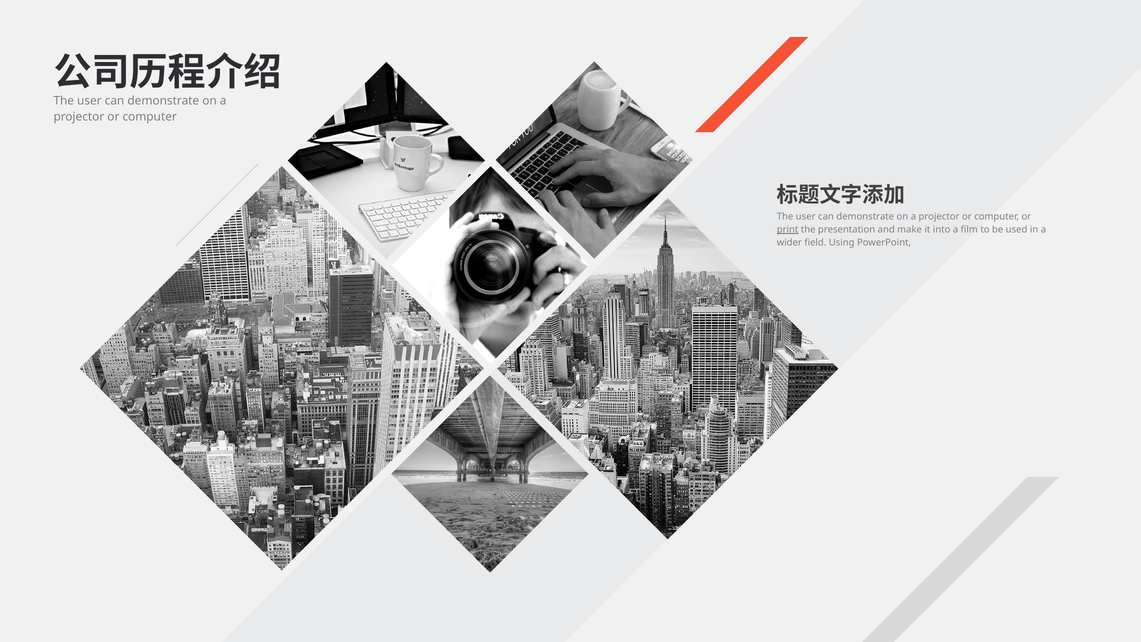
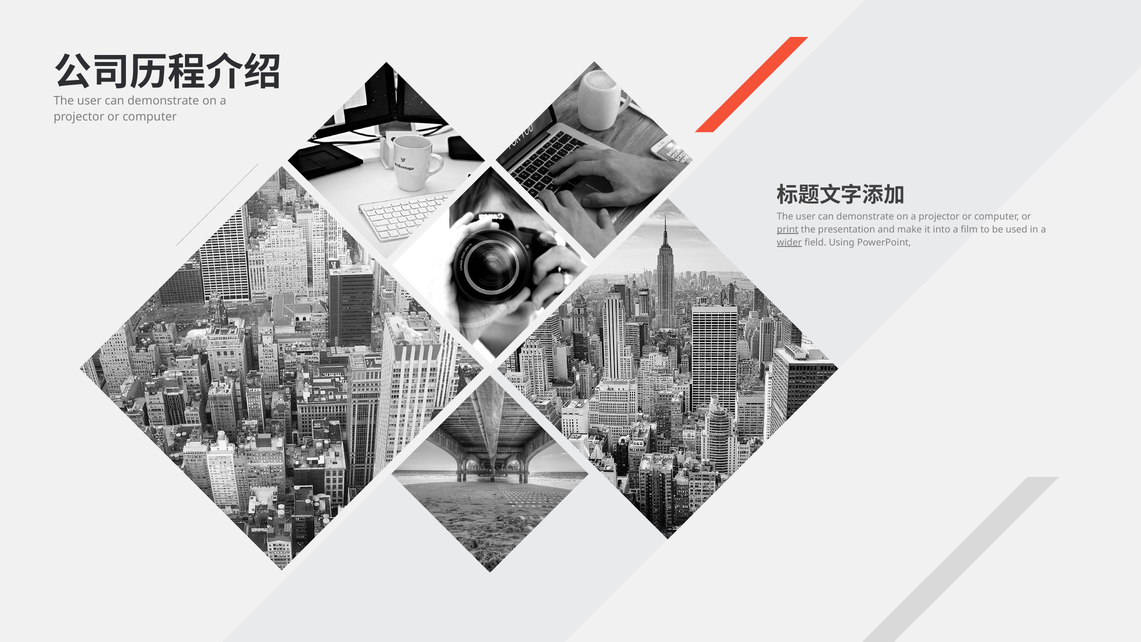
wider underline: none -> present
